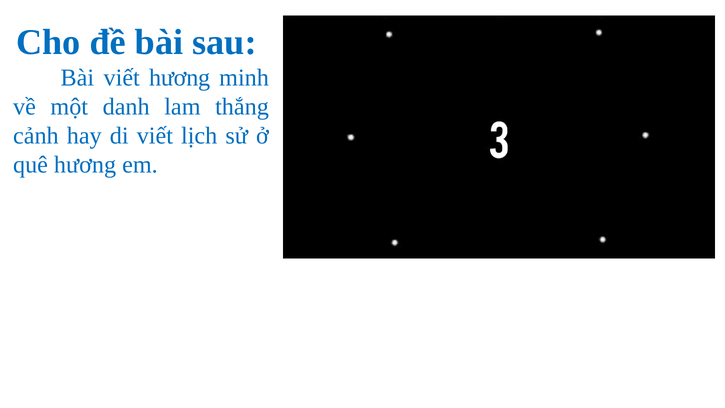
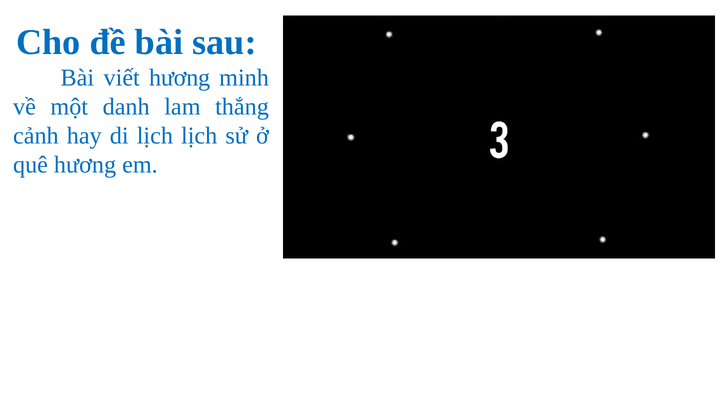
di viết: viết -> lịch
